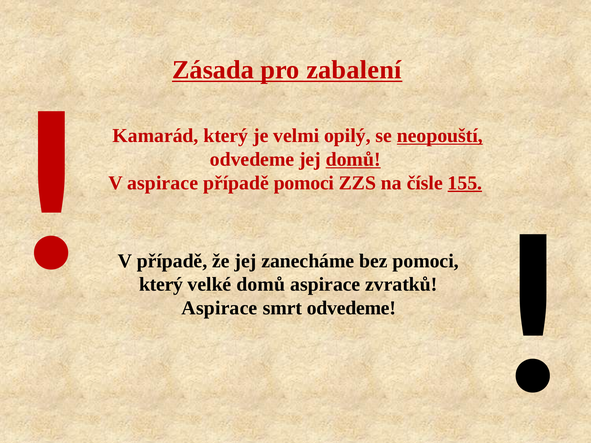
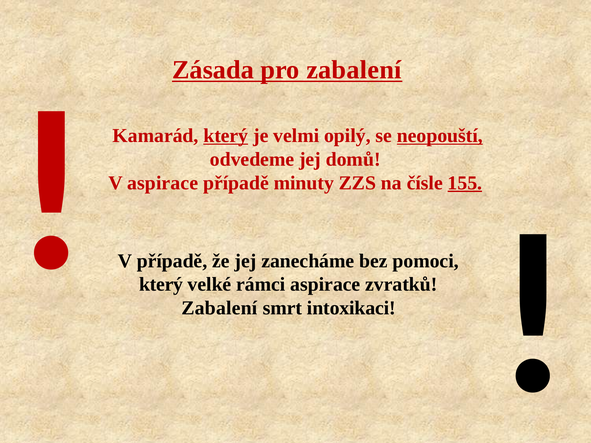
který at (226, 136) underline: none -> present
domů at (353, 159) underline: present -> none
případě pomoci: pomoci -> minuty
velké domů: domů -> rámci
Aspirace at (219, 308): Aspirace -> Zabalení
smrt odvedeme: odvedeme -> intoxikaci
